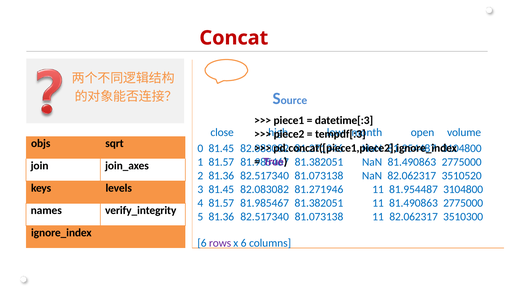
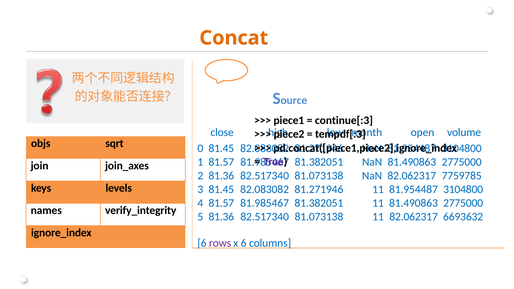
Concat colour: red -> orange
datetime[:3: datetime[:3 -> continue[:3
3510520: 3510520 -> 7759785
3510300: 3510300 -> 6693632
